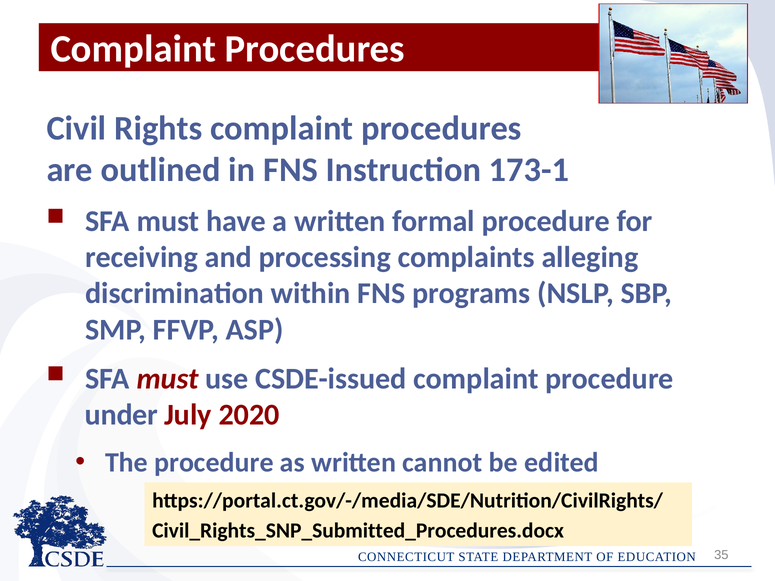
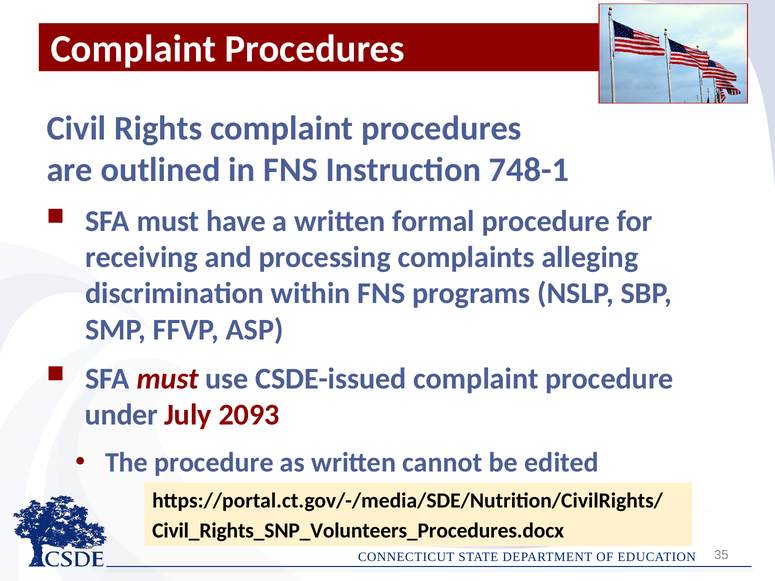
173-1: 173-1 -> 748-1
2020: 2020 -> 2093
Civil_Rights_SNP_Submitted_Procedures.docx: Civil_Rights_SNP_Submitted_Procedures.docx -> Civil_Rights_SNP_Volunteers_Procedures.docx
